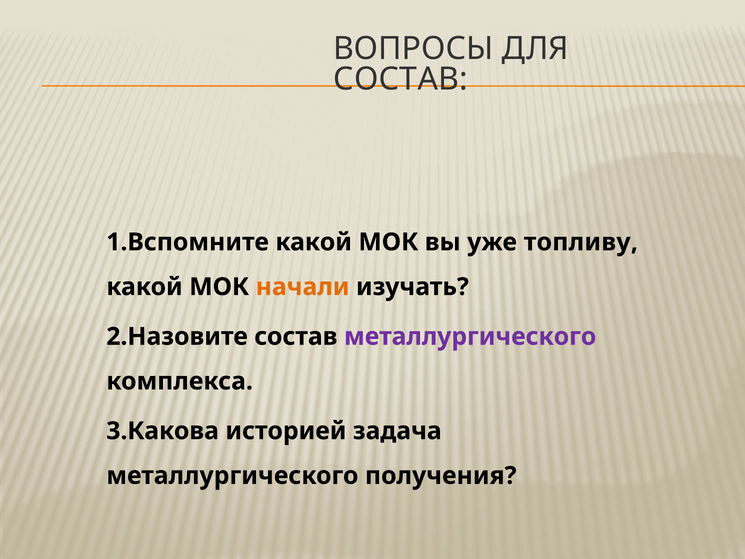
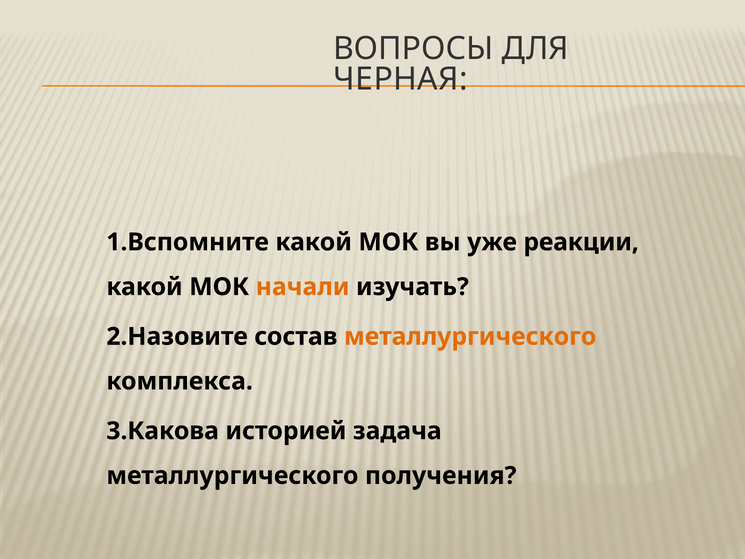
СОСТАВ at (401, 79): СОСТАВ -> ЧЕРНАЯ
топливу: топливу -> реакции
металлургического at (470, 336) colour: purple -> orange
